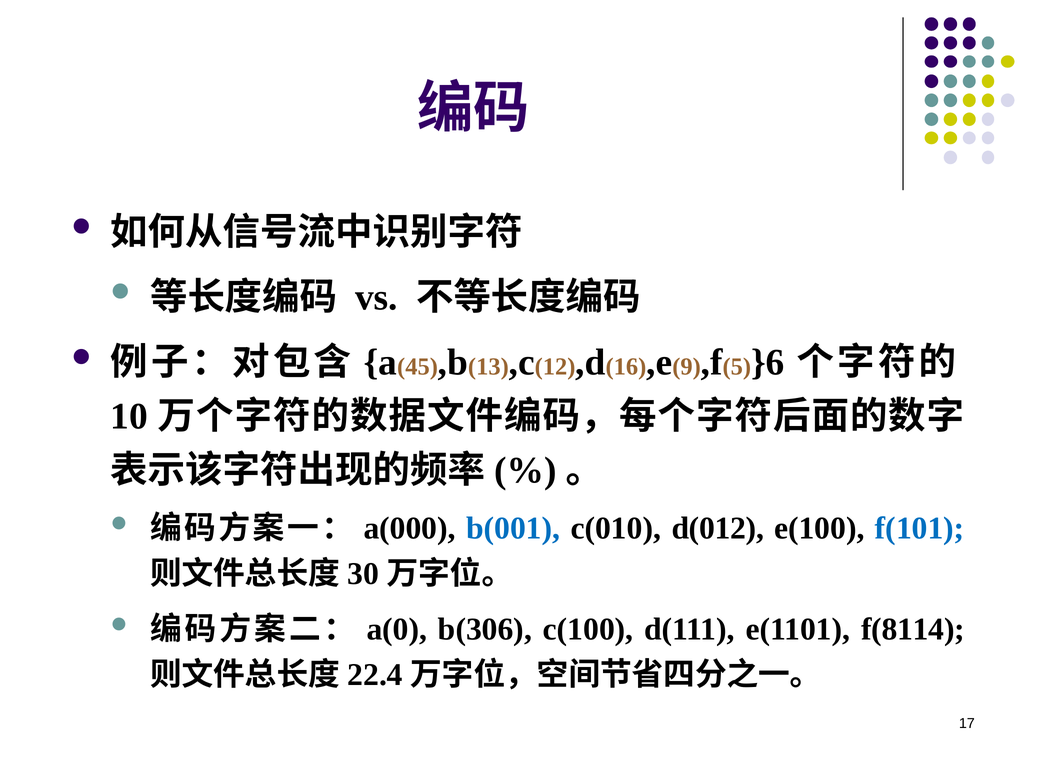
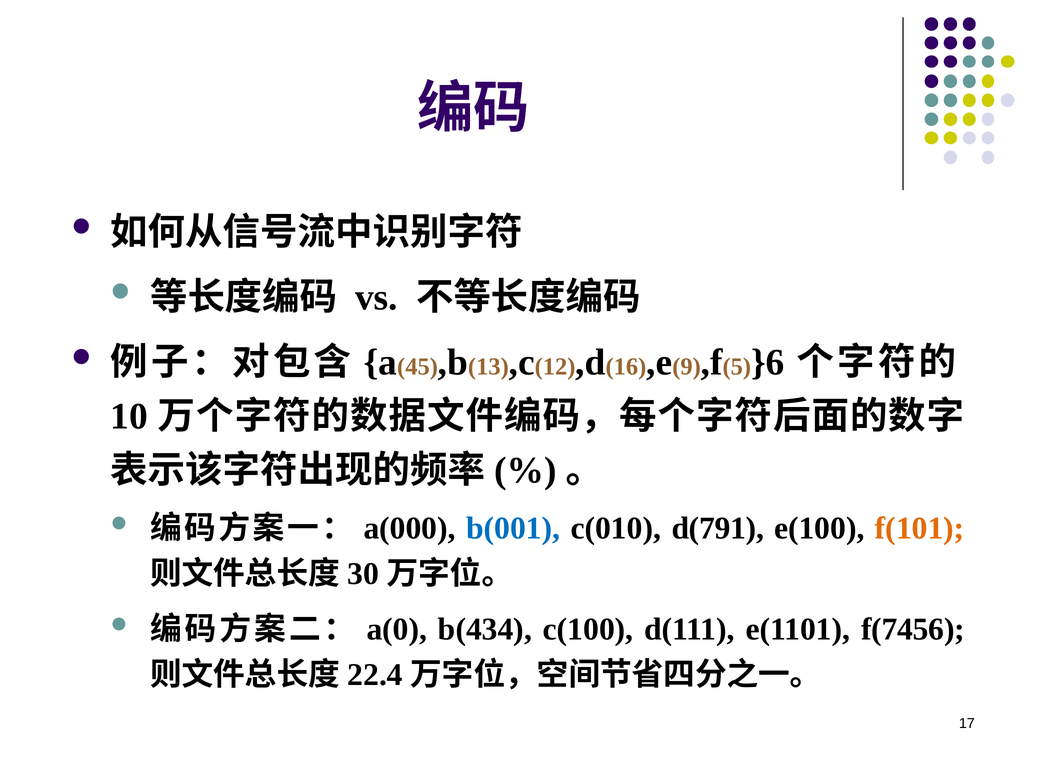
d(012: d(012 -> d(791
f(101 colour: blue -> orange
b(306: b(306 -> b(434
f(8114: f(8114 -> f(7456
